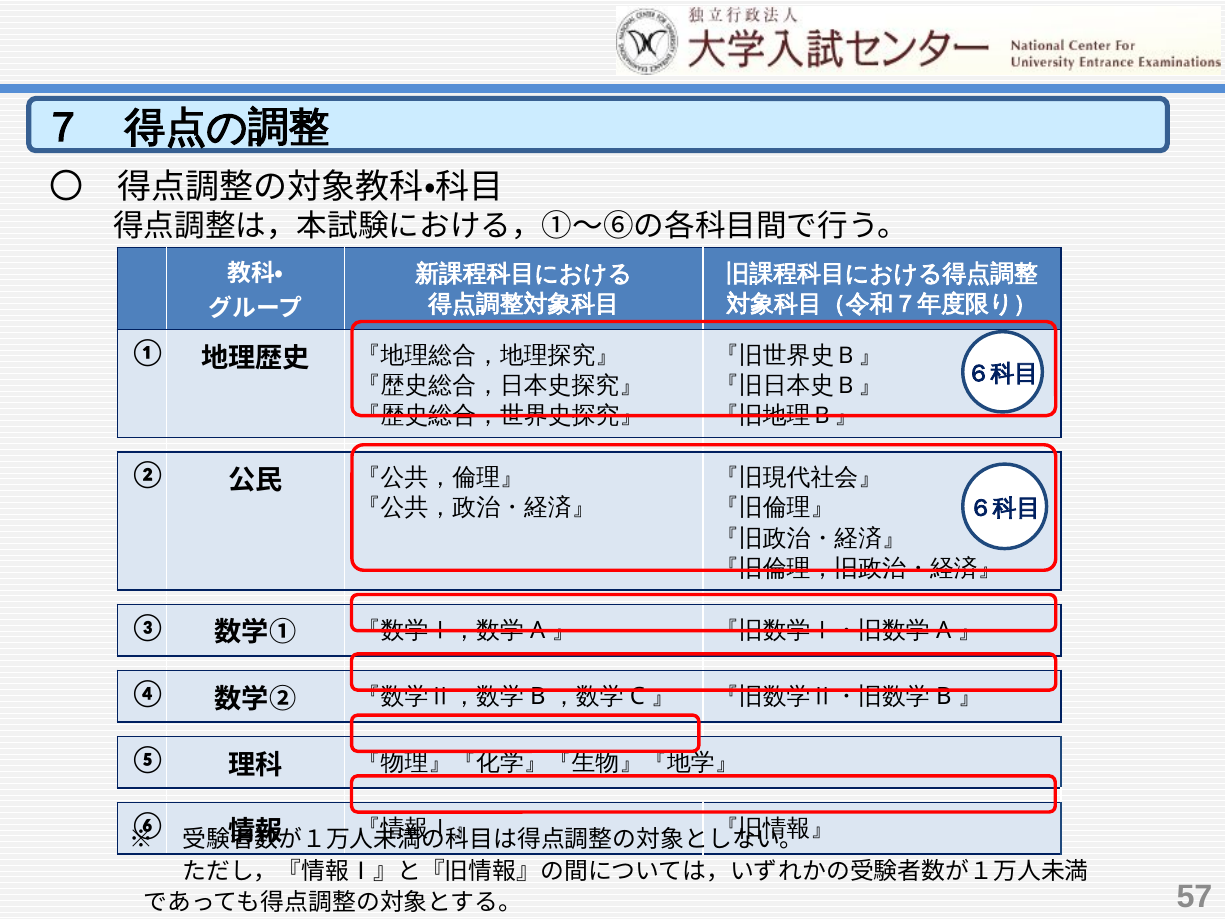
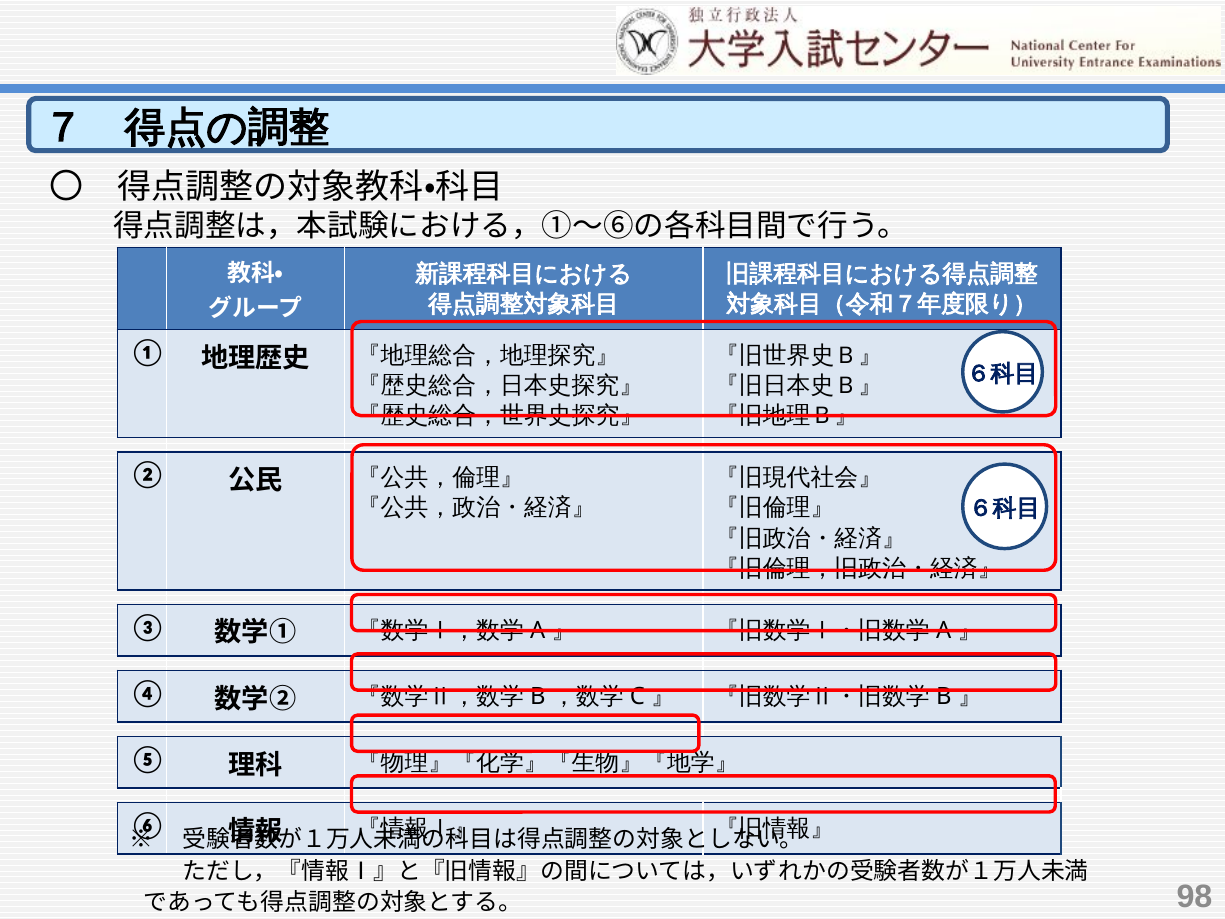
57: 57 -> 98
